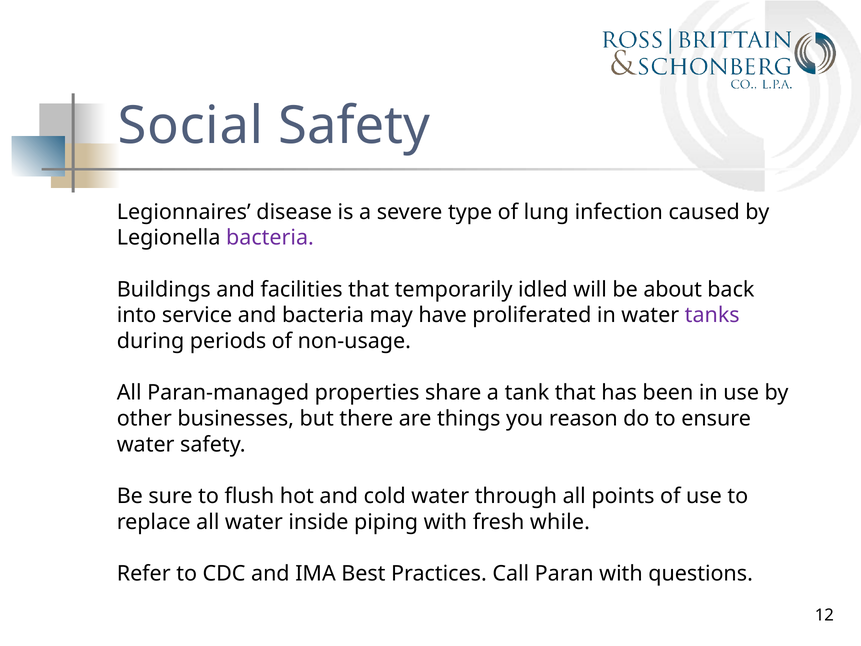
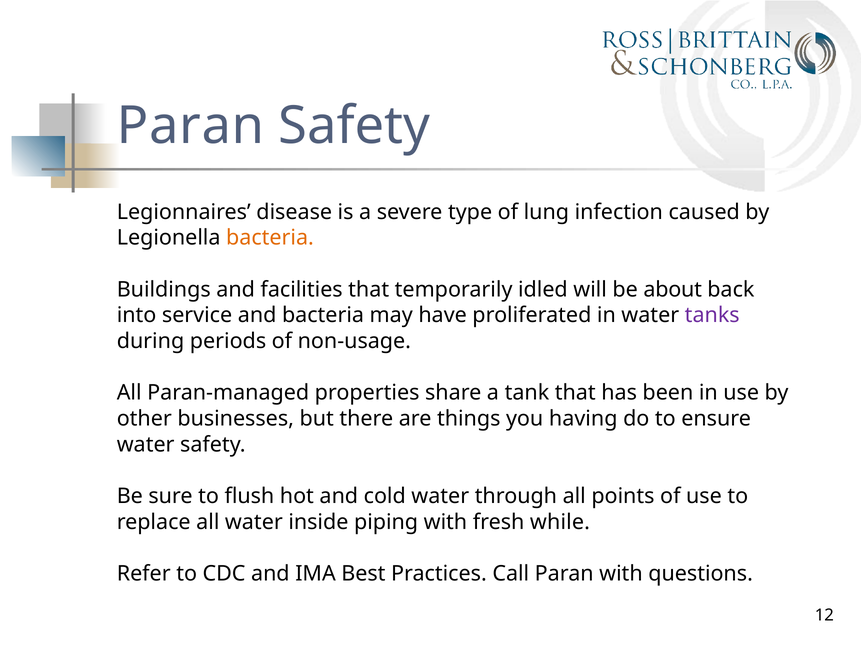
Social at (191, 126): Social -> Paran
bacteria at (270, 238) colour: purple -> orange
reason: reason -> having
